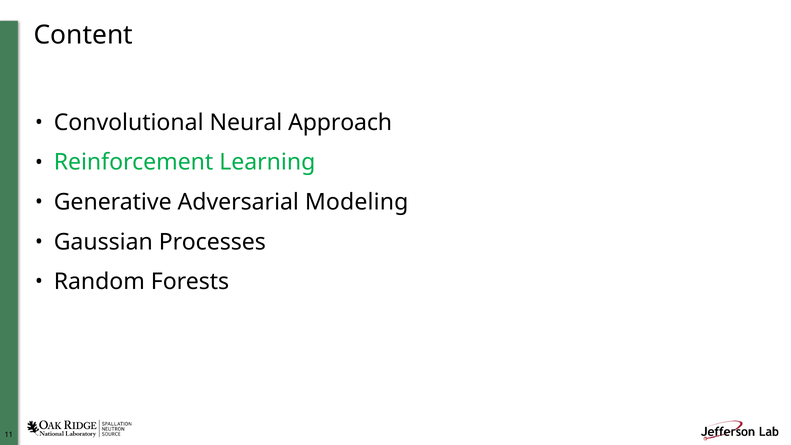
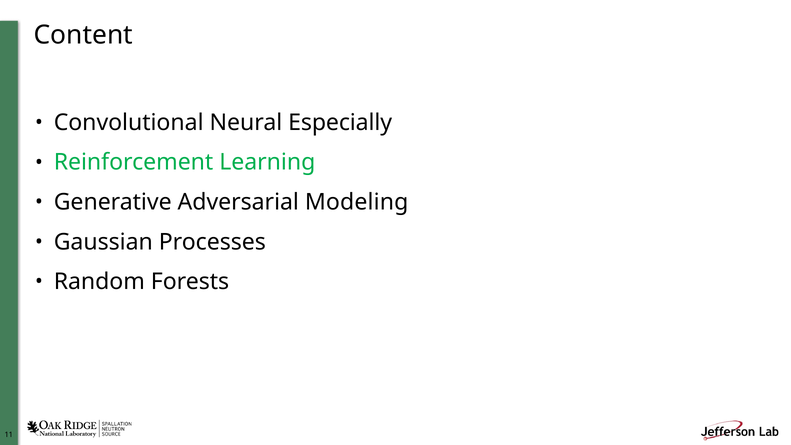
Approach: Approach -> Especially
